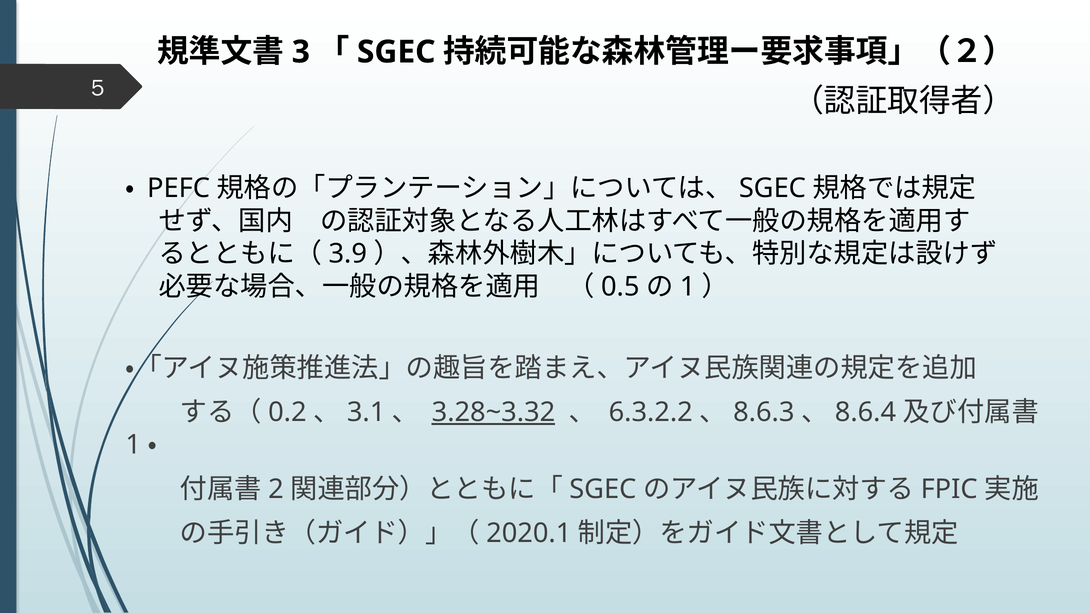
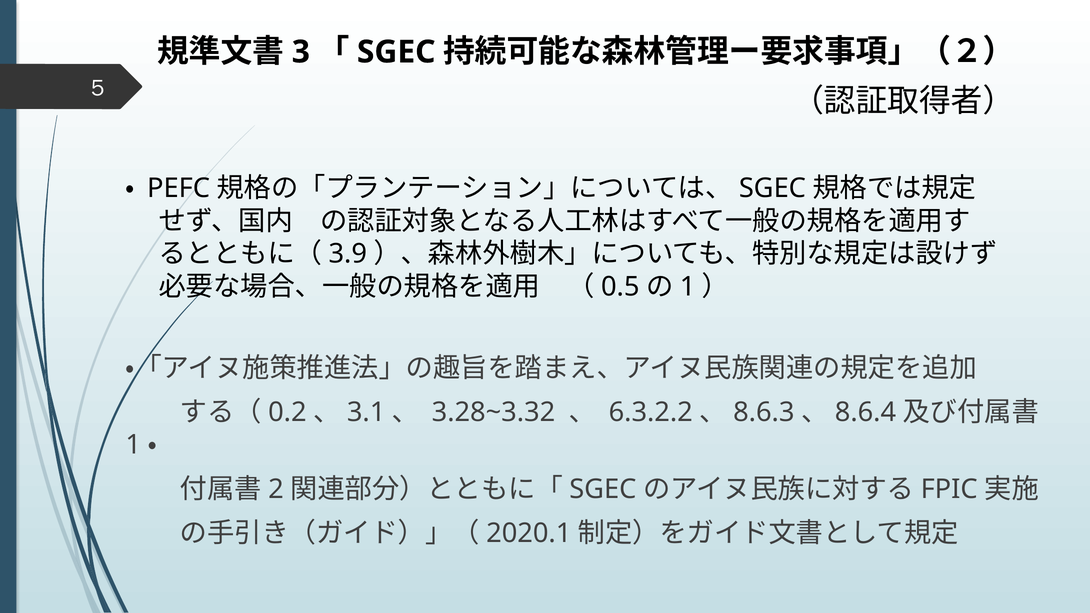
3.28~3.32 underline: present -> none
